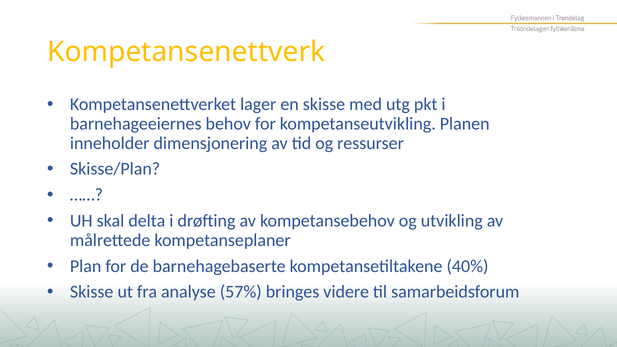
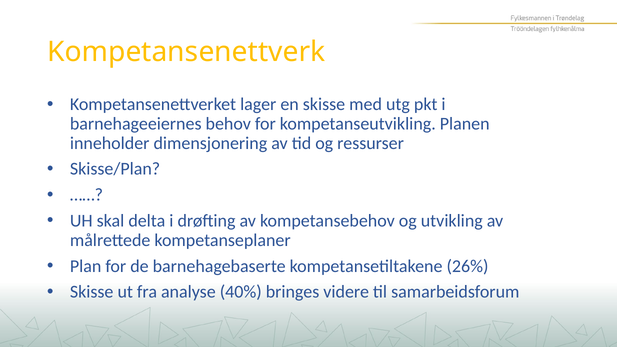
40%: 40% -> 26%
57%: 57% -> 40%
